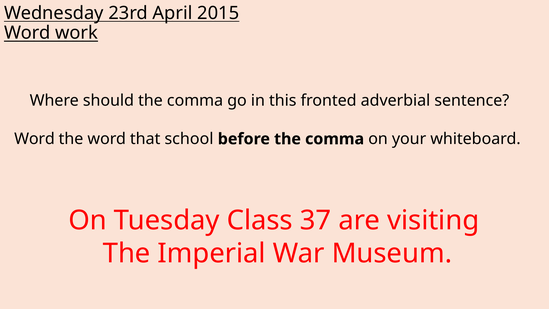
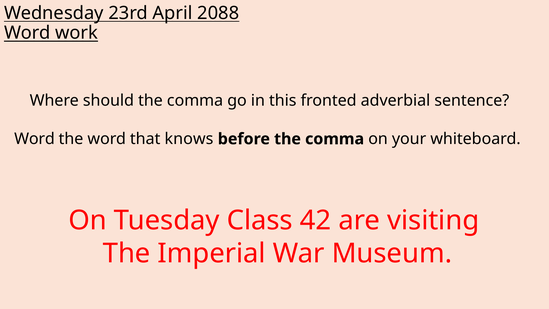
2015: 2015 -> 2088
school: school -> knows
37: 37 -> 42
